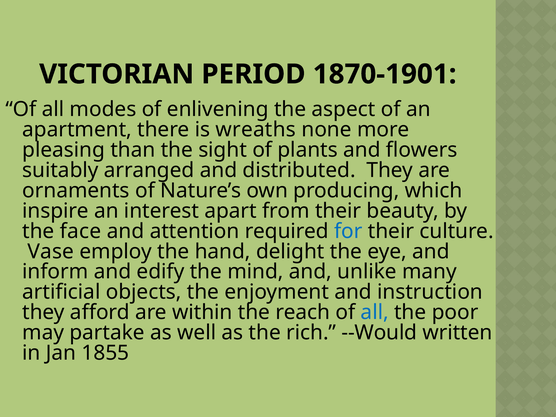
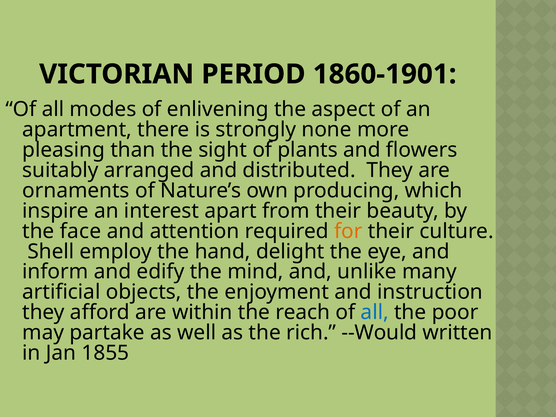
1870-1901: 1870-1901 -> 1860-1901
wreaths: wreaths -> strongly
for colour: blue -> orange
Vase: Vase -> Shell
